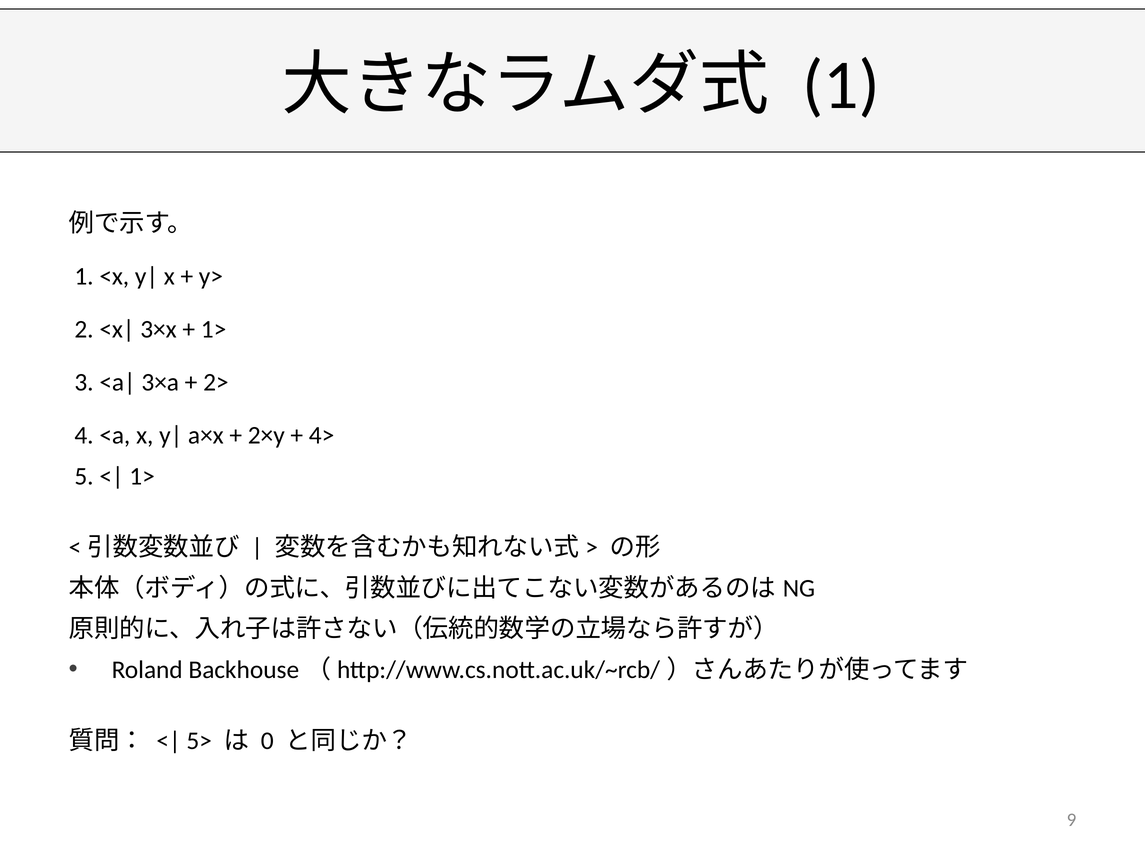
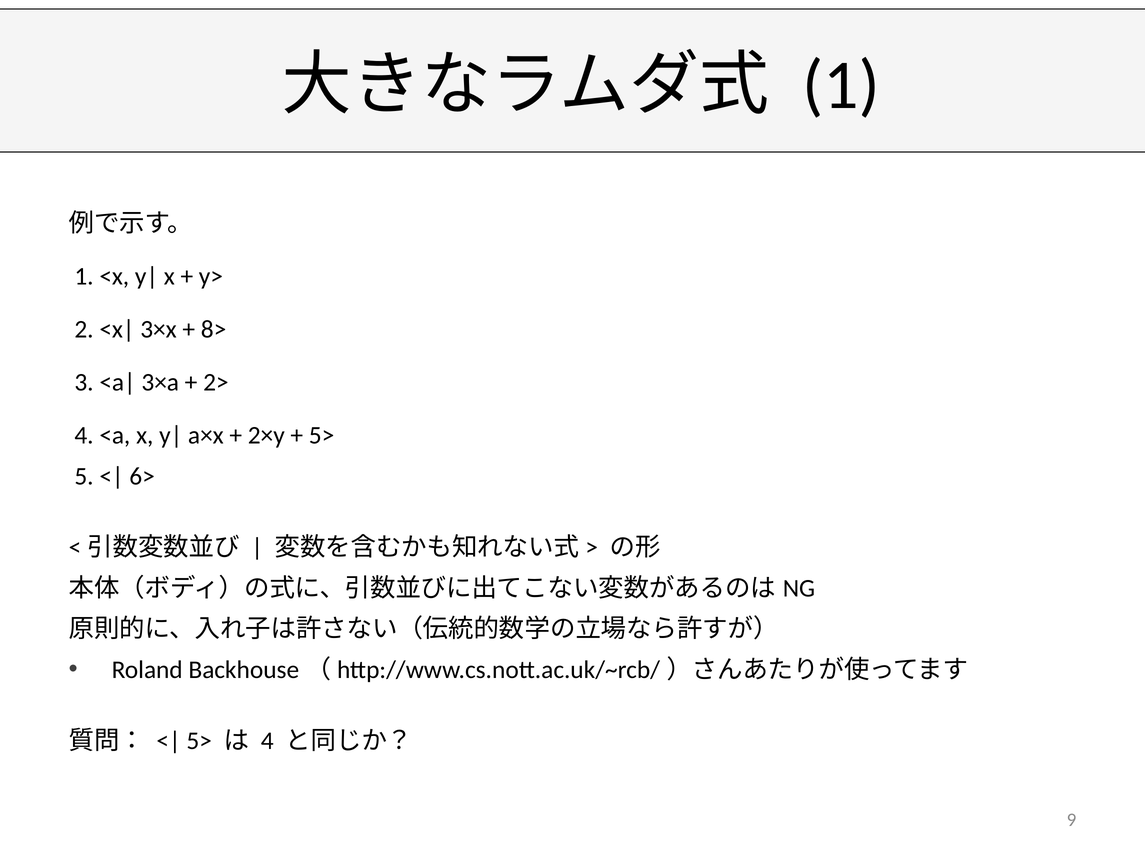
1> at (214, 329): 1> -> 8>
4> at (322, 435): 4> -> 5>
1> at (142, 476): 1> -> 6>
0 at (267, 741): 0 -> 4
